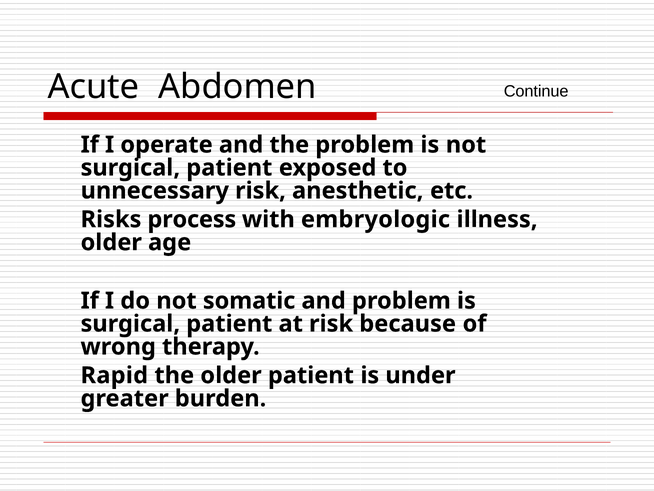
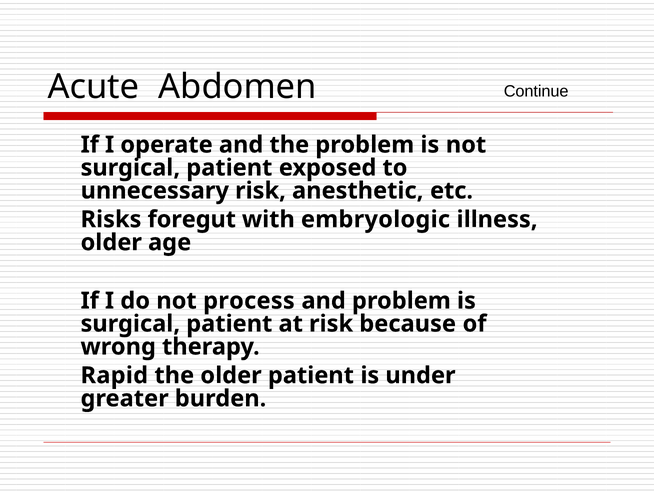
process: process -> foregut
somatic: somatic -> process
